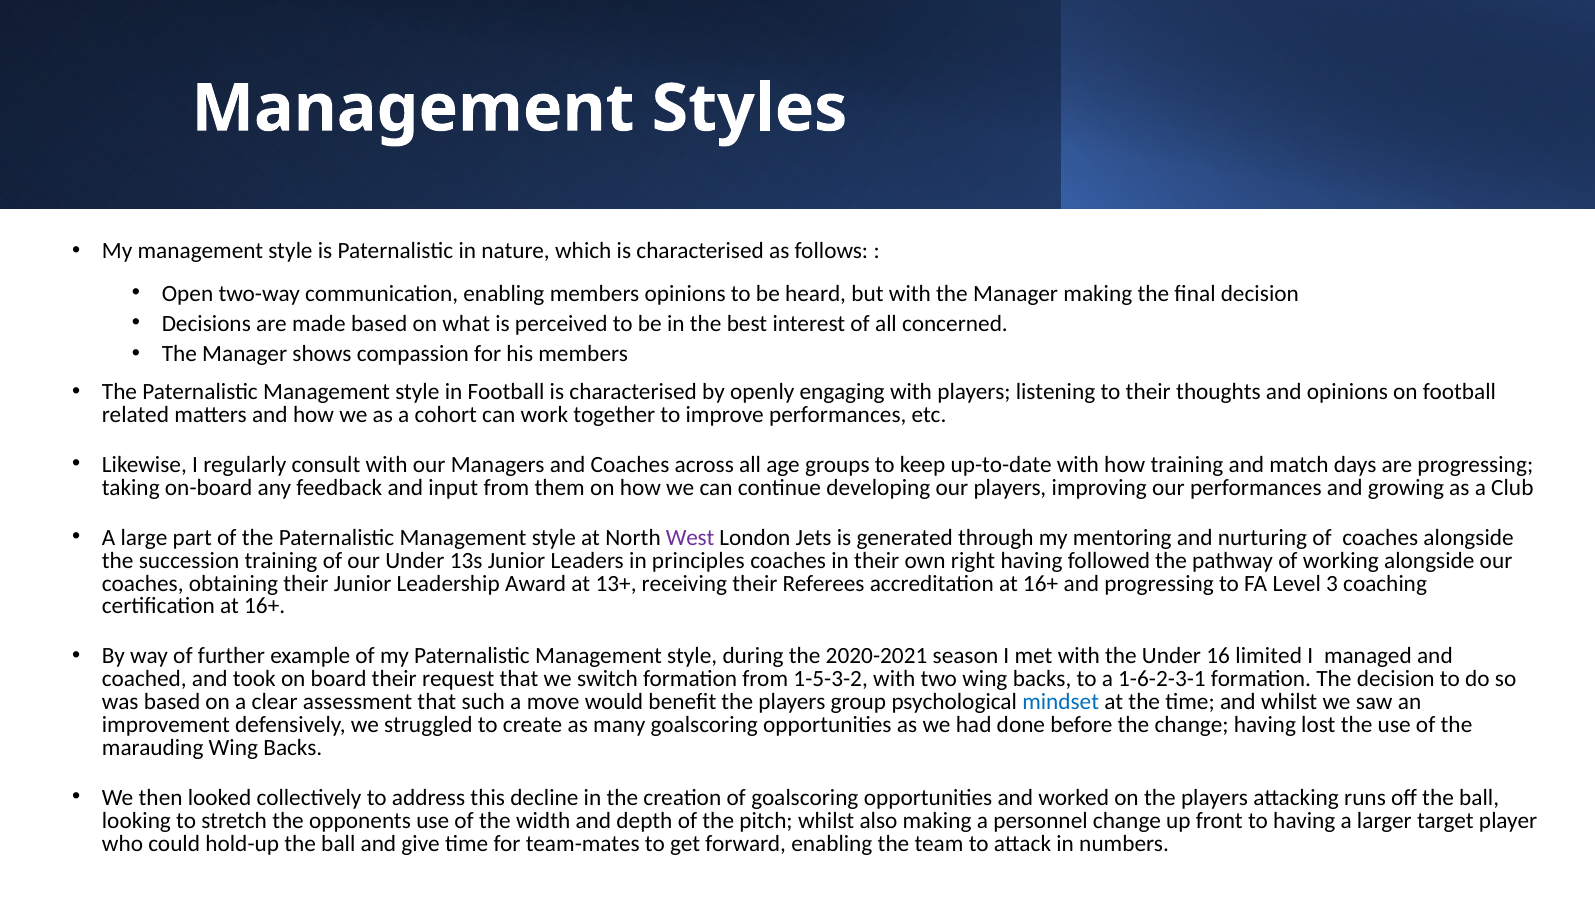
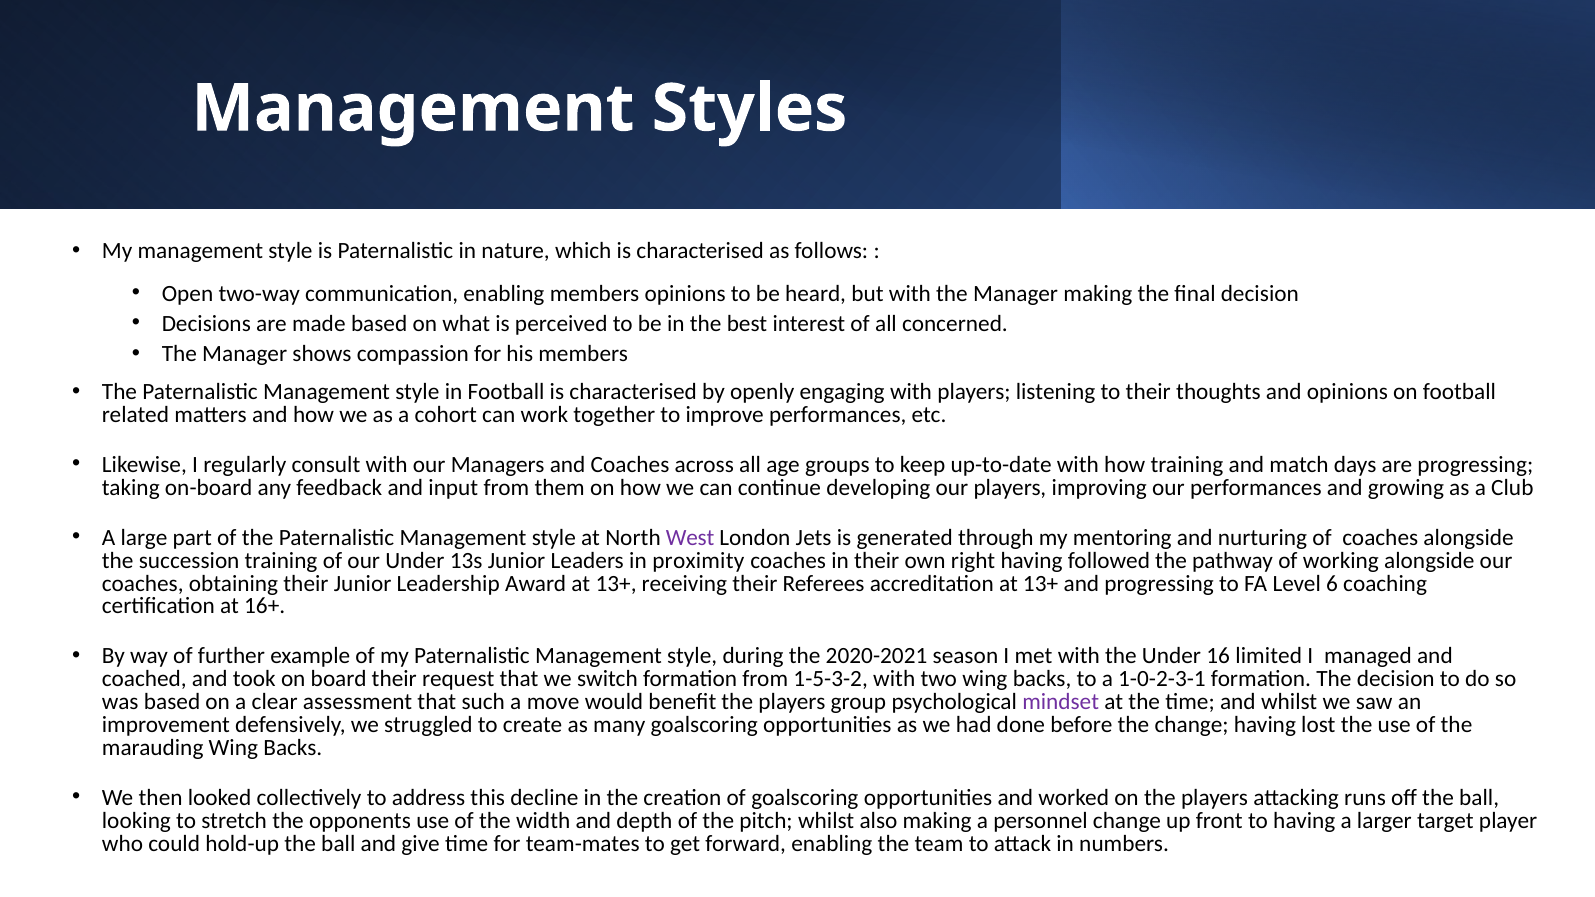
principles: principles -> proximity
accreditation at 16+: 16+ -> 13+
3: 3 -> 6
1-6-2-3-1: 1-6-2-3-1 -> 1-0-2-3-1
mindset colour: blue -> purple
